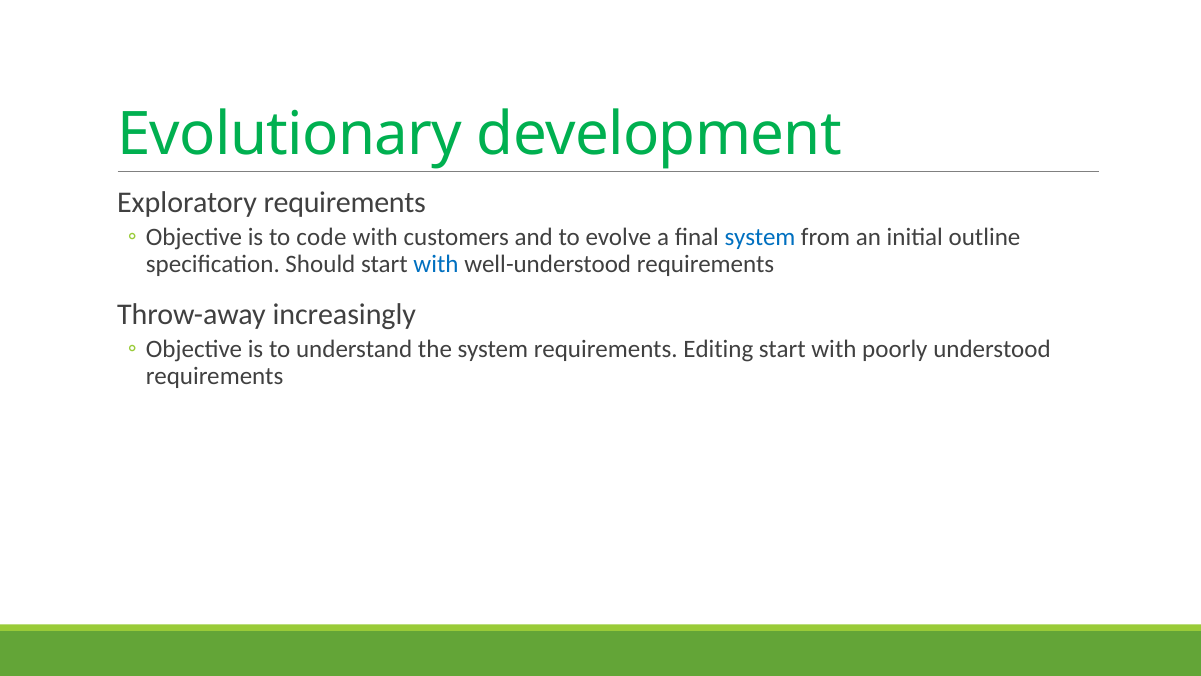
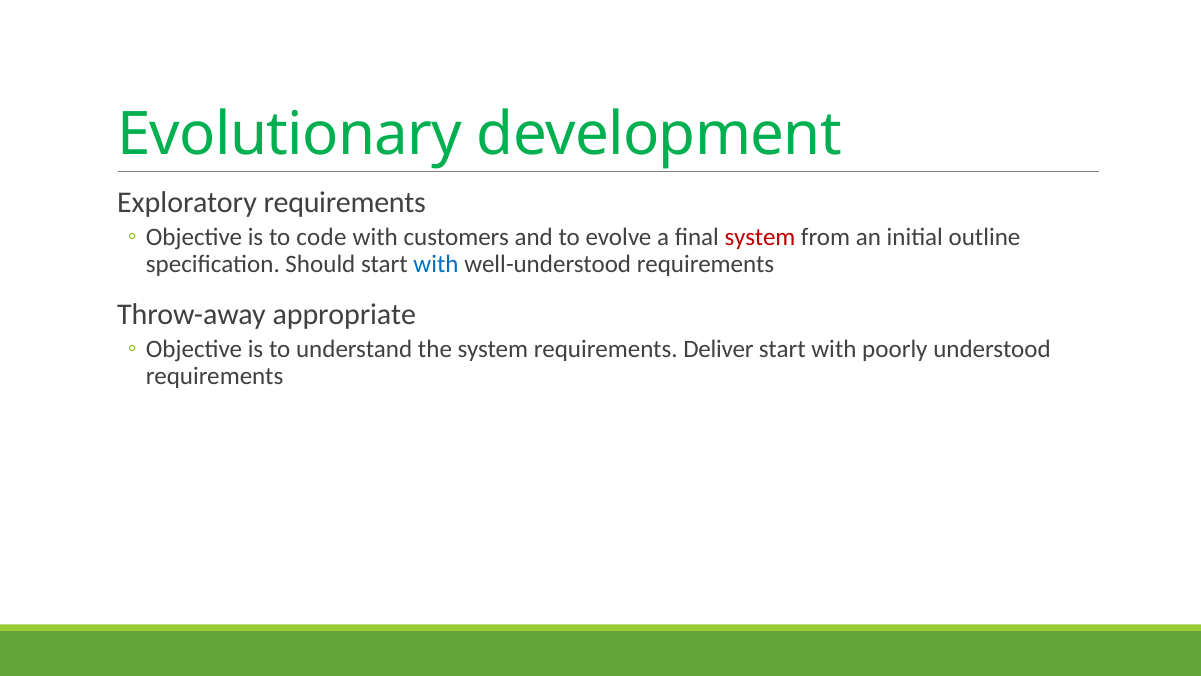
system at (760, 237) colour: blue -> red
increasingly: increasingly -> appropriate
Editing: Editing -> Deliver
